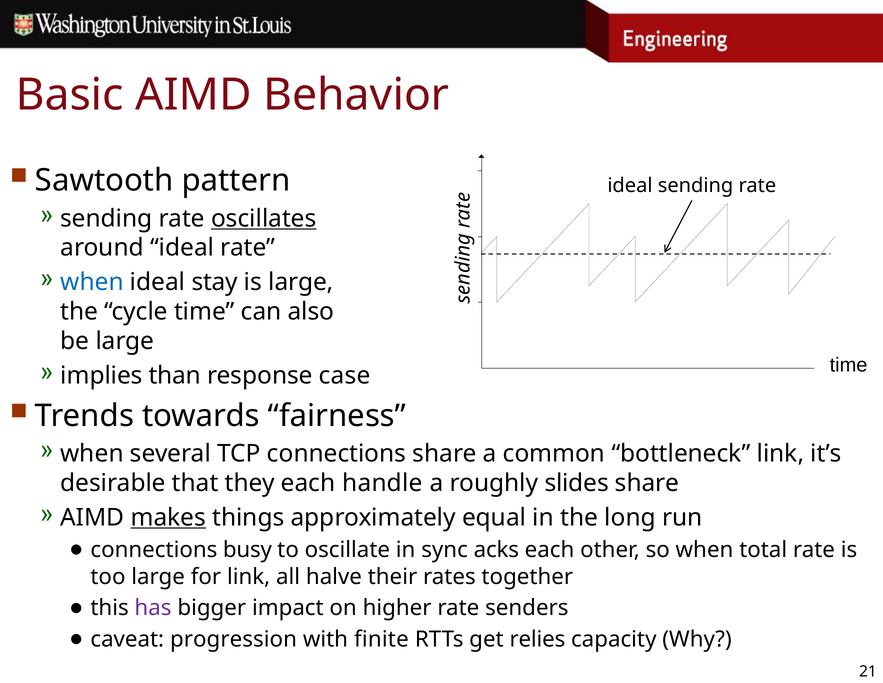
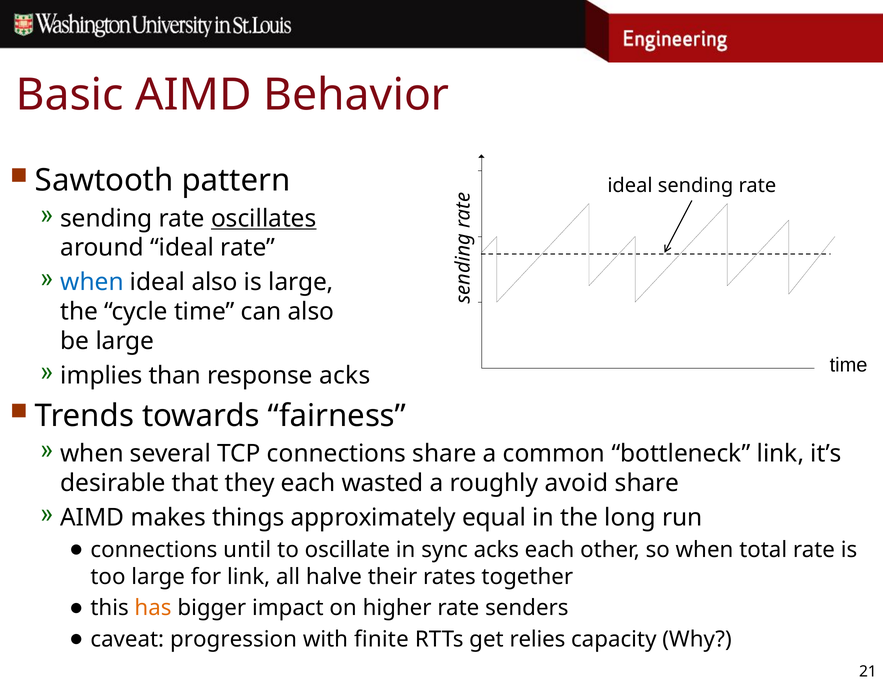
ideal stay: stay -> also
response case: case -> acks
handle: handle -> wasted
slides: slides -> avoid
makes underline: present -> none
busy: busy -> until
has colour: purple -> orange
